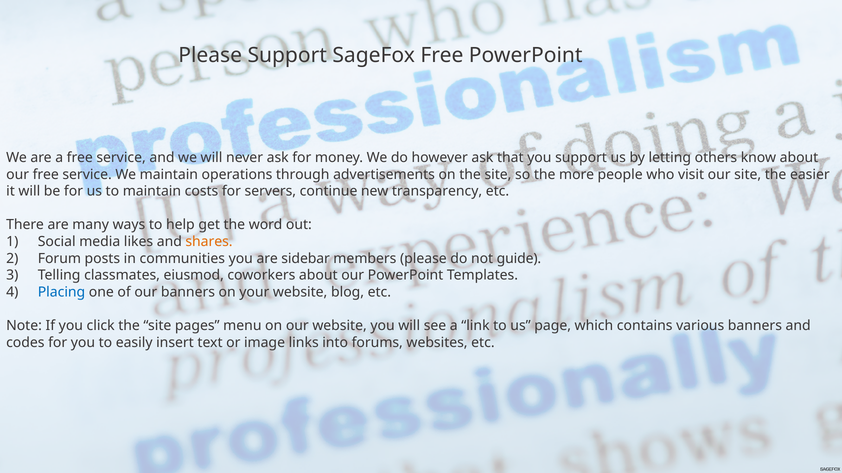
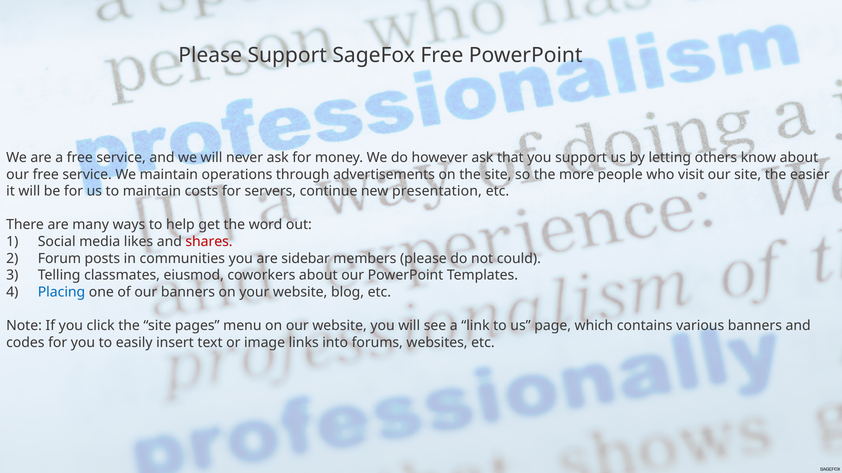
transparency: transparency -> presentation
shares colour: orange -> red
guide: guide -> could
